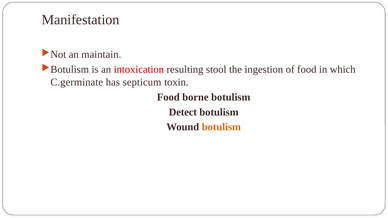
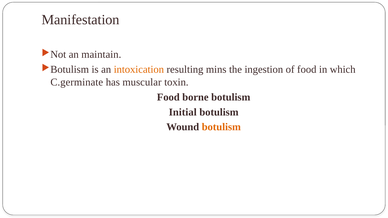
intoxication colour: red -> orange
stool: stool -> mins
septicum: septicum -> muscular
Detect: Detect -> Initial
